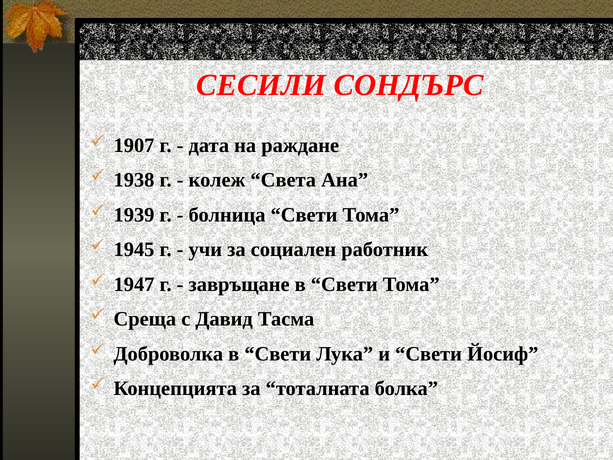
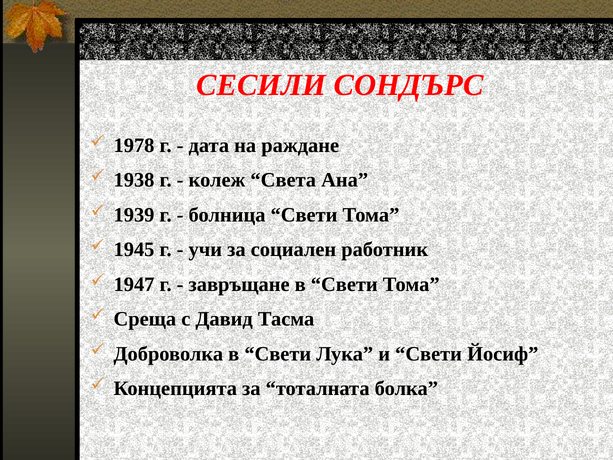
1907: 1907 -> 1978
